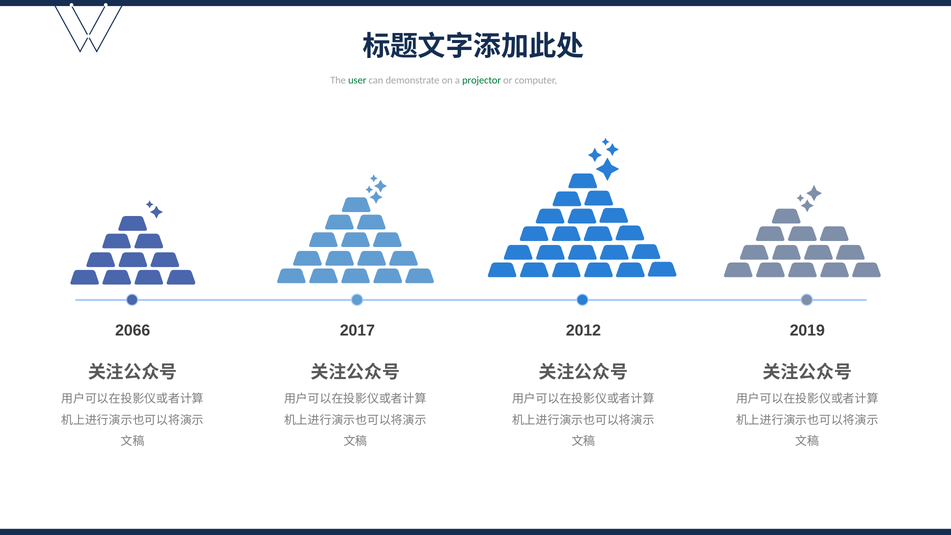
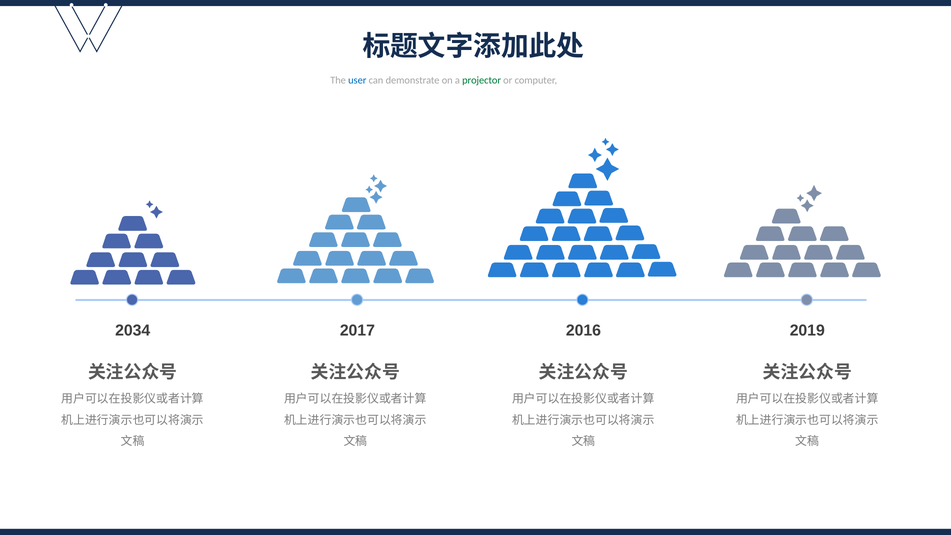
user colour: green -> blue
2066: 2066 -> 2034
2012: 2012 -> 2016
